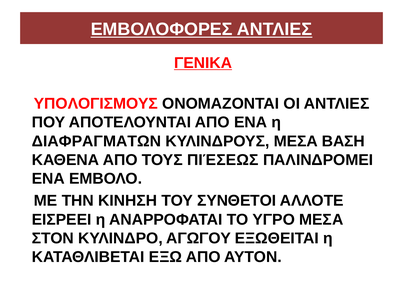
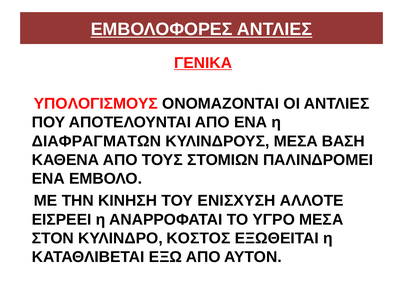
ΠΙΈΣΕΩΣ: ΠΙΈΣΕΩΣ -> ΣΤΟΜΙΩΝ
ΣΥΝΘΕΤΟΙ: ΣΥΝΘΕΤΟΙ -> ΕΝΙΣΧΥΣΗ
ΑΓΩΓΟΥ: ΑΓΩΓΟΥ -> ΚΟΣΤΟΣ
